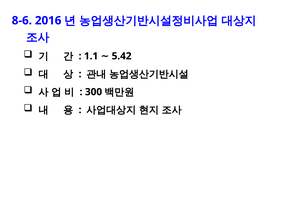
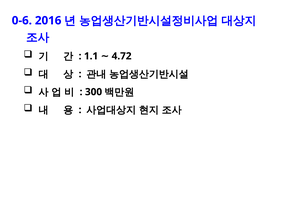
8-6: 8-6 -> 0-6
5.42: 5.42 -> 4.72
